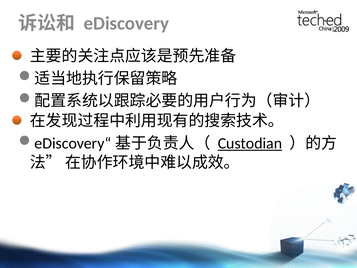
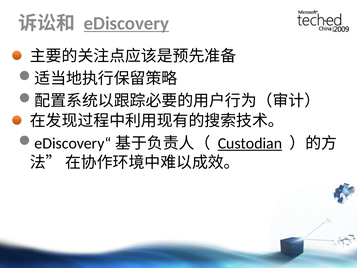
eDiscovery underline: none -> present
